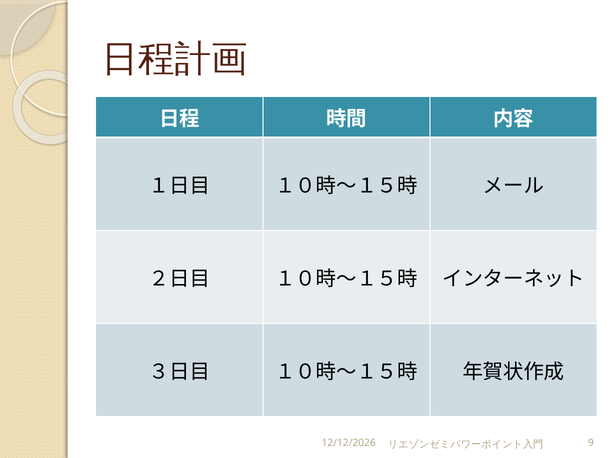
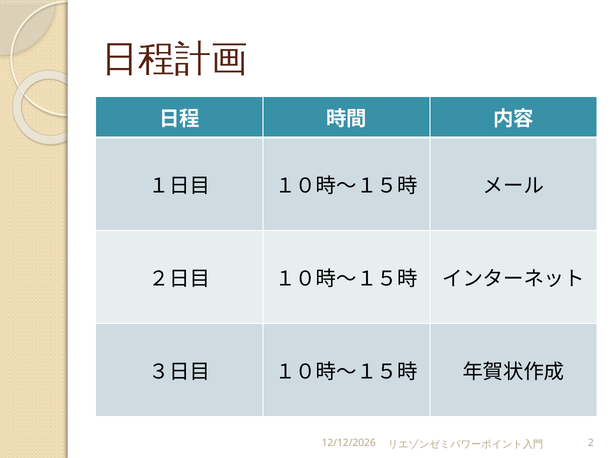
9: 9 -> 2
